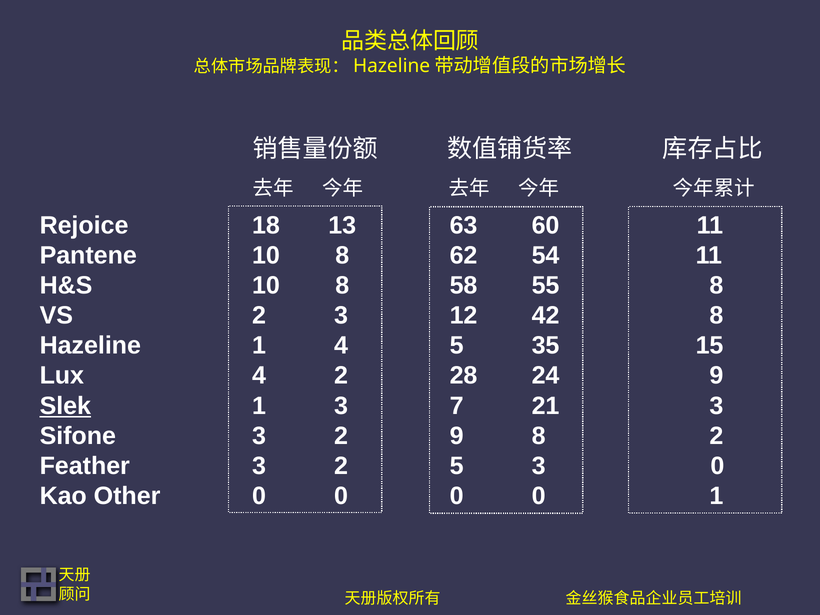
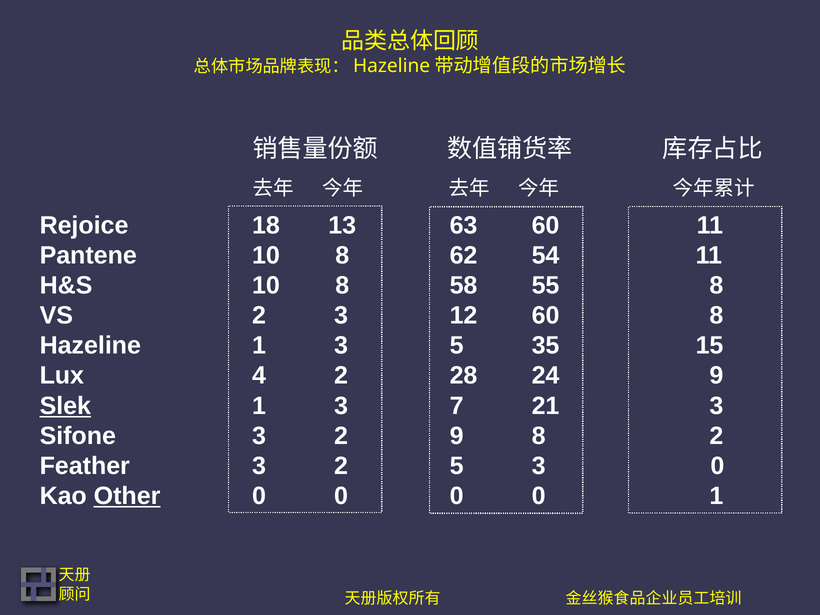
12 42: 42 -> 60
Hazeline 1 4: 4 -> 3
Other underline: none -> present
